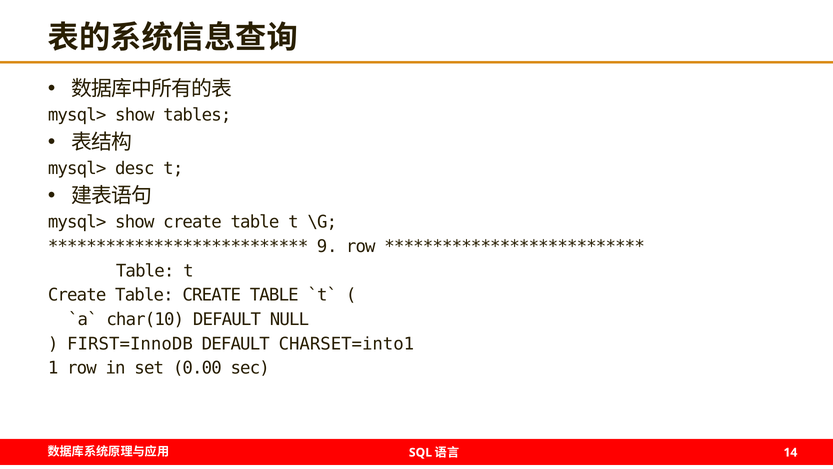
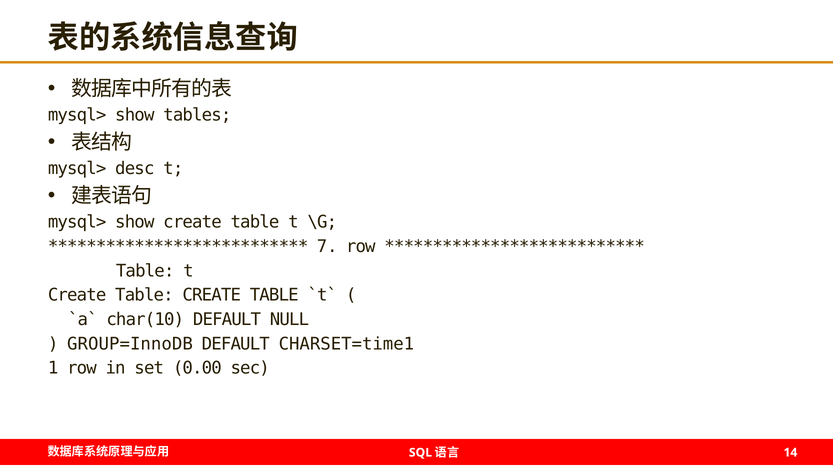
9: 9 -> 7
FIRST=InnoDB: FIRST=InnoDB -> GROUP=InnoDB
CHARSET=into1: CHARSET=into1 -> CHARSET=time1
